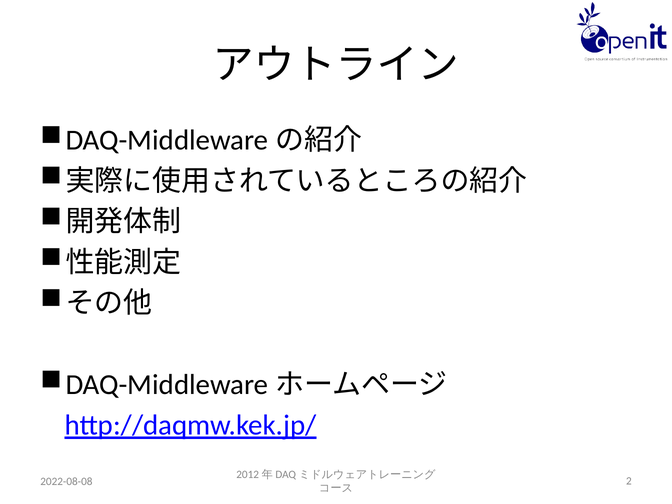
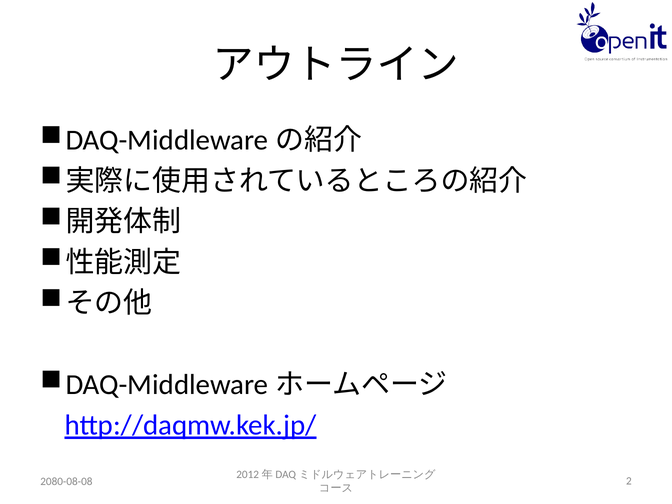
2022-08-08: 2022-08-08 -> 2080-08-08
